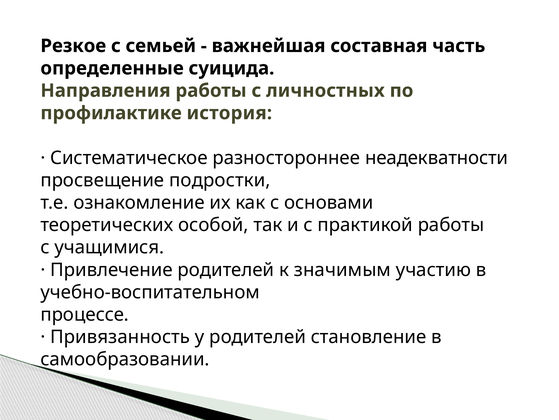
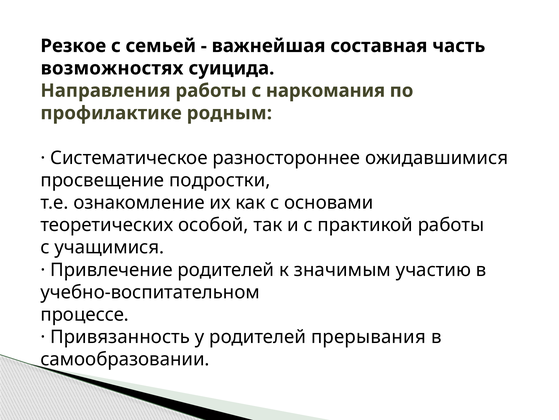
определенные: определенные -> возможностях
личностных: личностных -> наркомания
история: история -> родным
неадекватности: неадекватности -> ожидавшимися
становление: становление -> прерывания
